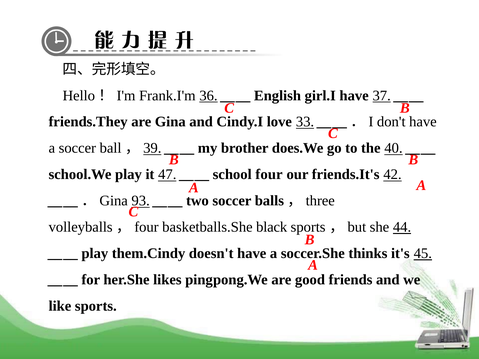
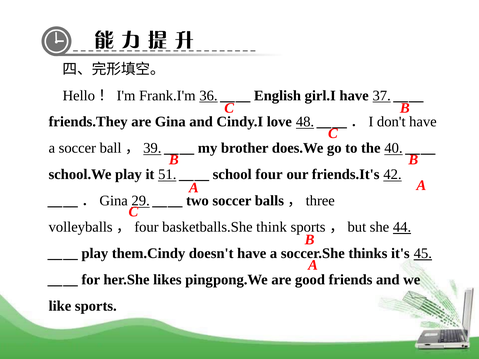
33: 33 -> 48
47: 47 -> 51
93: 93 -> 29
black: black -> think
